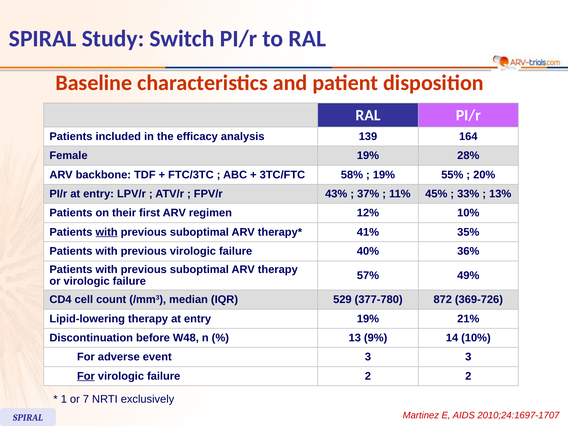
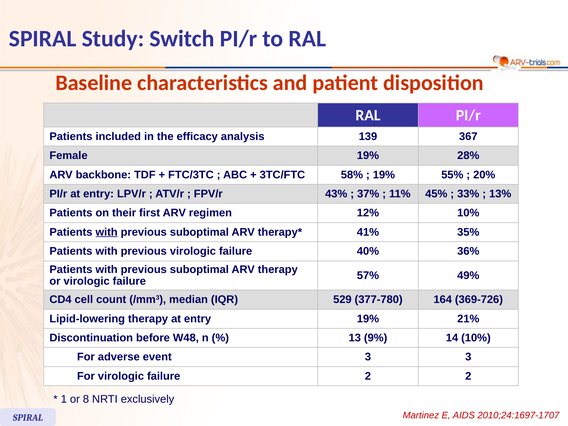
164: 164 -> 367
872: 872 -> 164
For at (86, 376) underline: present -> none
7: 7 -> 8
